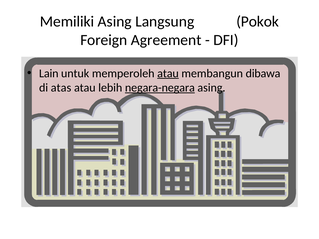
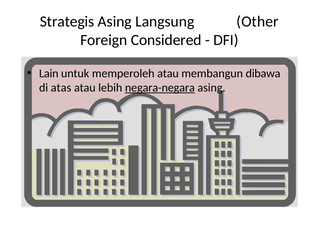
Memiliki: Memiliki -> Strategis
Pokok: Pokok -> Other
Agreement: Agreement -> Considered
atau at (168, 73) underline: present -> none
